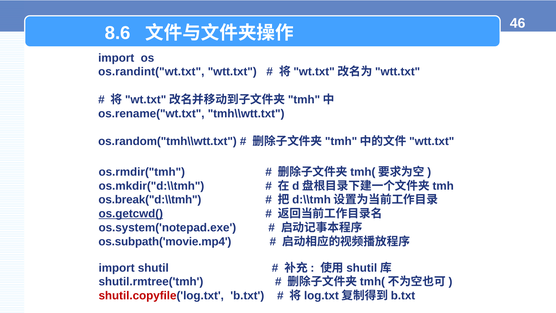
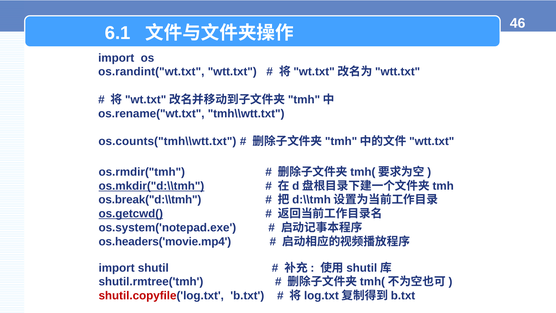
8.6: 8.6 -> 6.1
os.random("tmh\\wtt.txt: os.random("tmh\\wtt.txt -> os.counts("tmh\\wtt.txt
os.mkdir("d:\\tmh underline: none -> present
os.subpath('movie.mp4: os.subpath('movie.mp4 -> os.headers('movie.mp4
